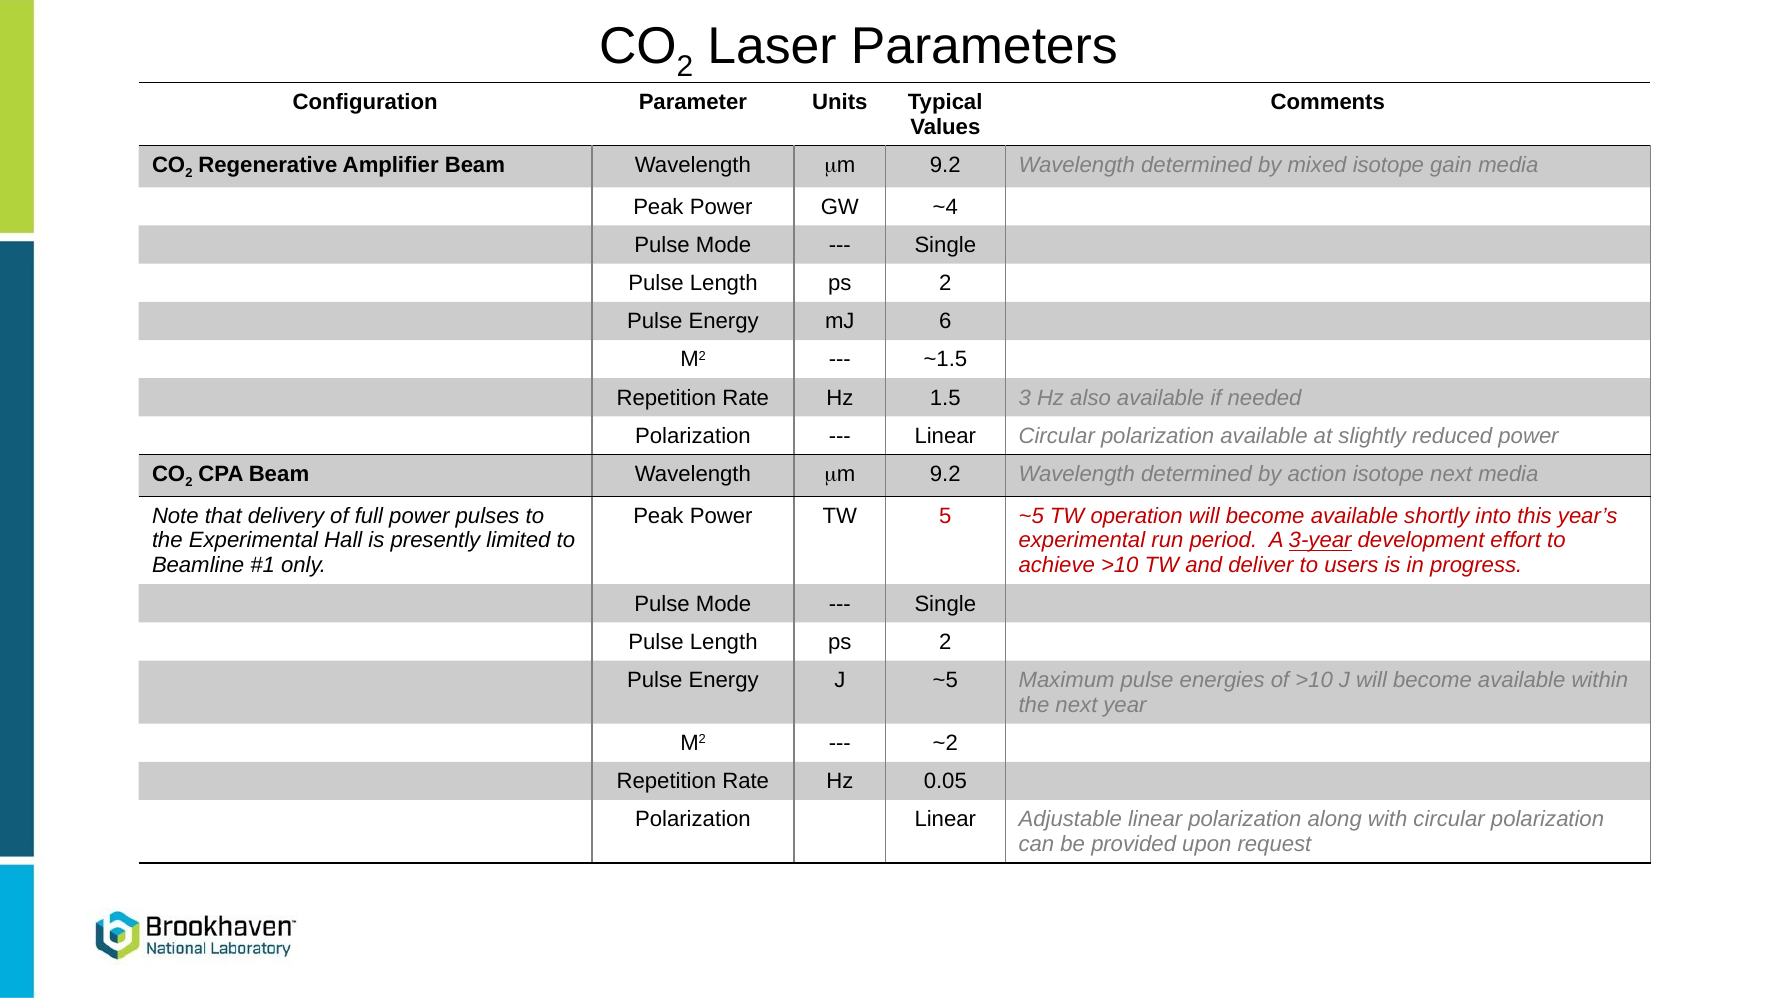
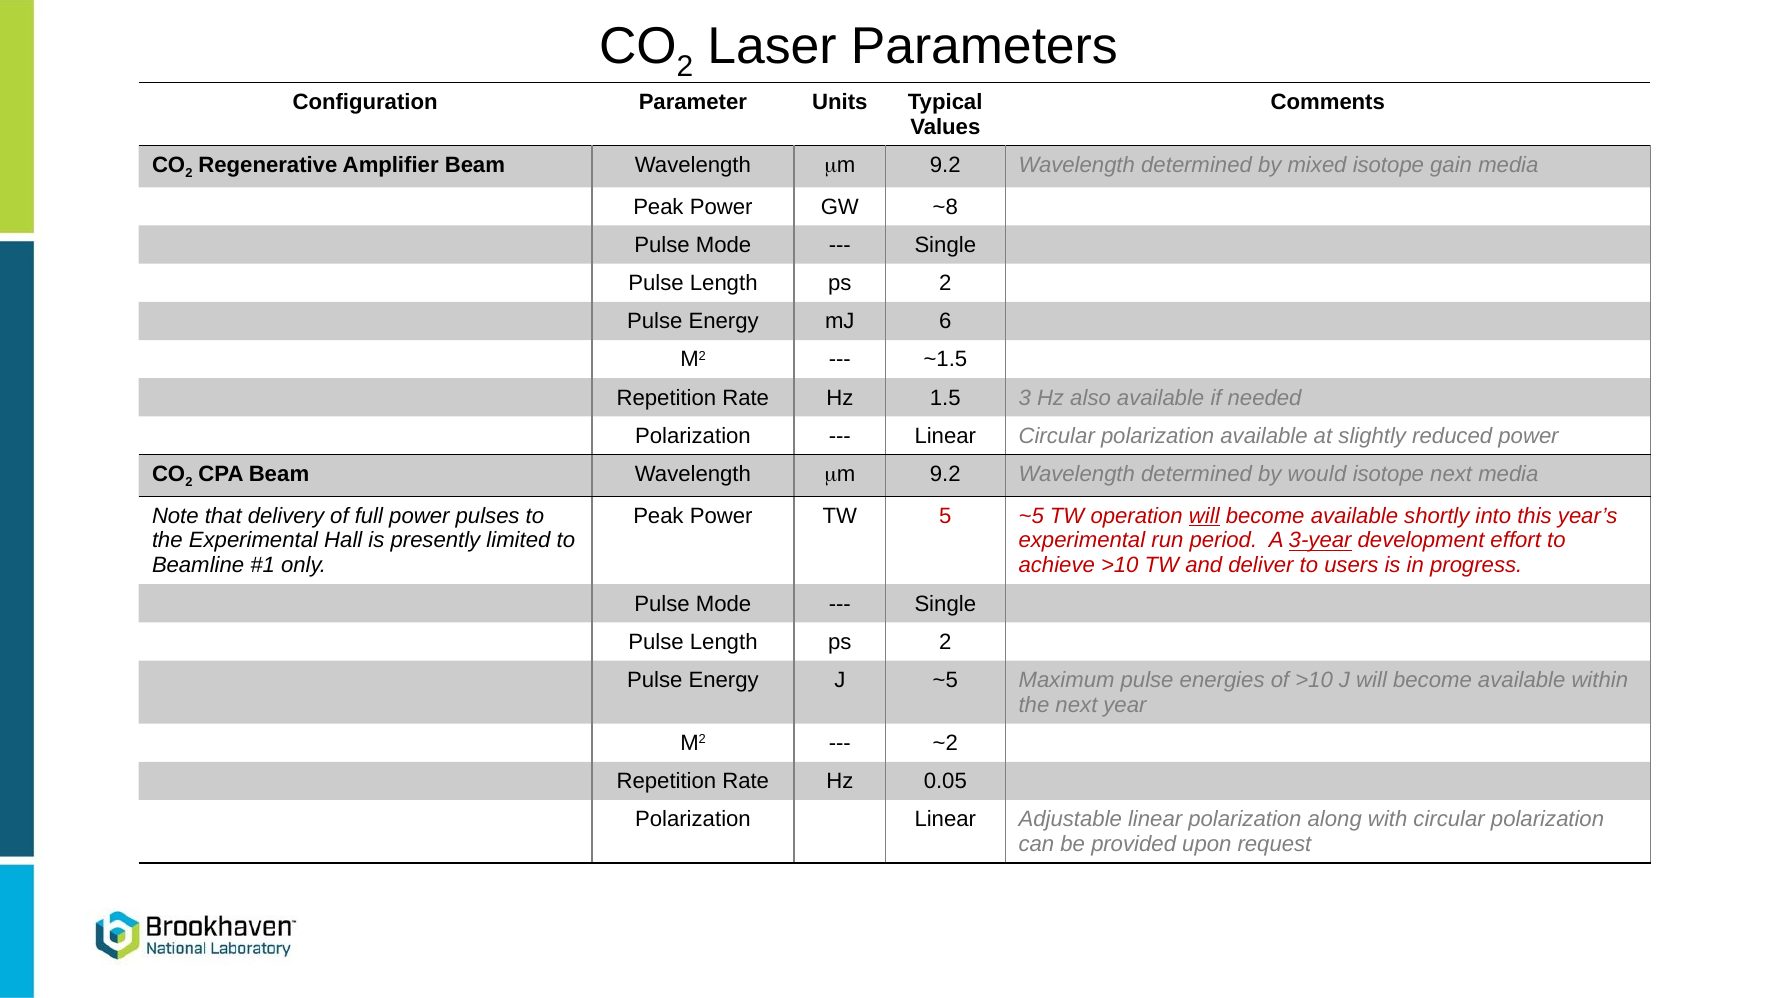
~4: ~4 -> ~8
action: action -> would
will at (1204, 516) underline: none -> present
